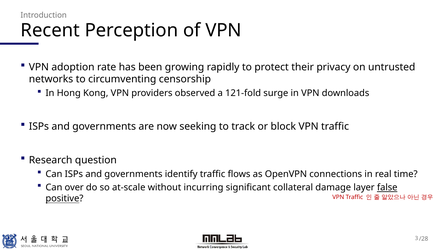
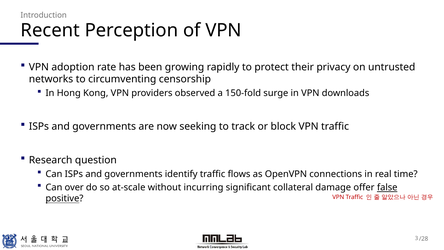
121-fold: 121-fold -> 150-fold
layer: layer -> offer
